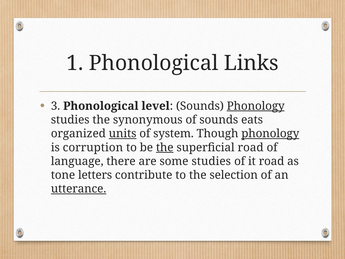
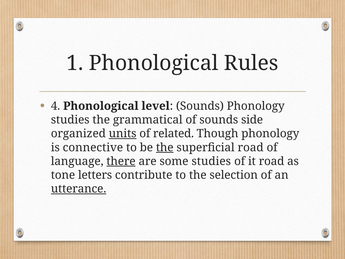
Links: Links -> Rules
3: 3 -> 4
Phonology at (256, 106) underline: present -> none
synonymous: synonymous -> grammatical
eats: eats -> side
system: system -> related
phonology at (270, 134) underline: present -> none
corruption: corruption -> connective
there underline: none -> present
